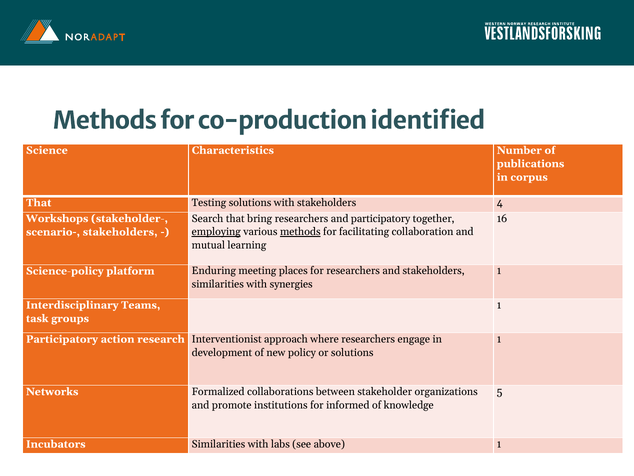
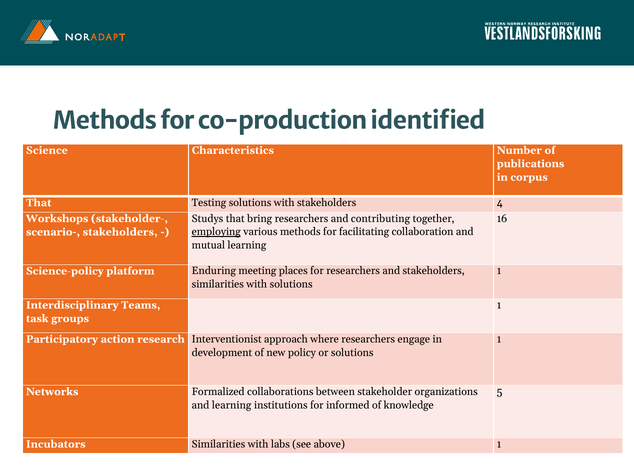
Search: Search -> Studys
and participatory: participatory -> contributing
methods at (300, 232) underline: present -> none
with synergies: synergies -> solutions
and promote: promote -> learning
